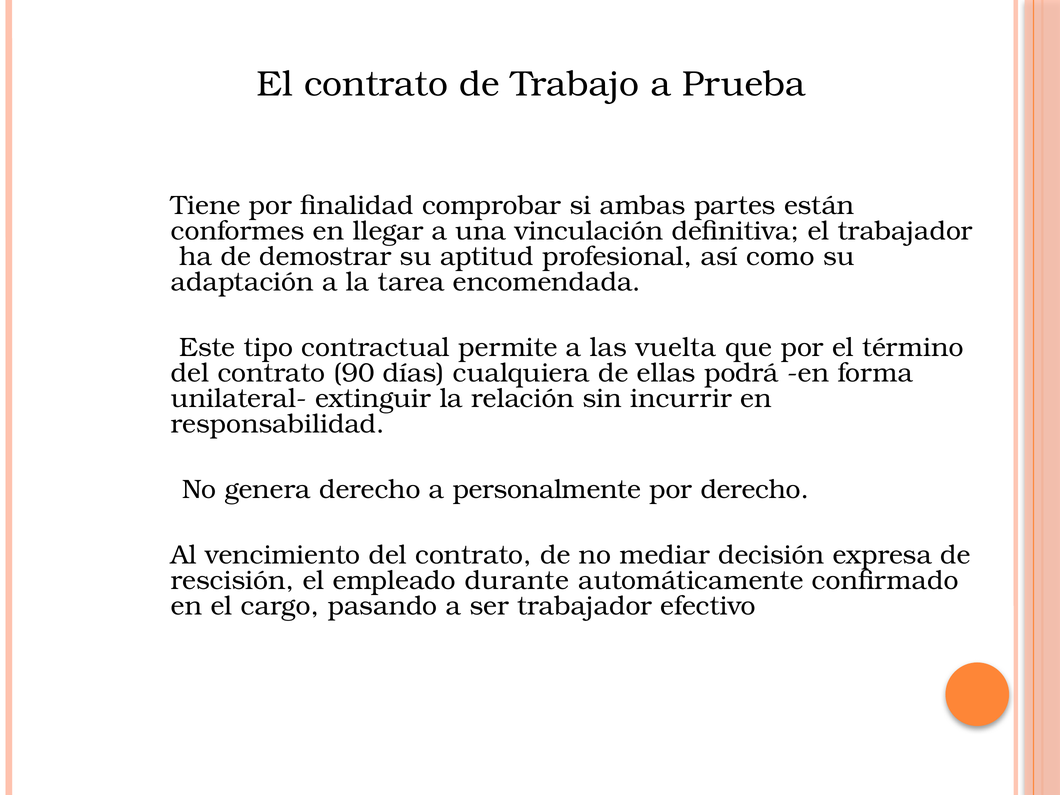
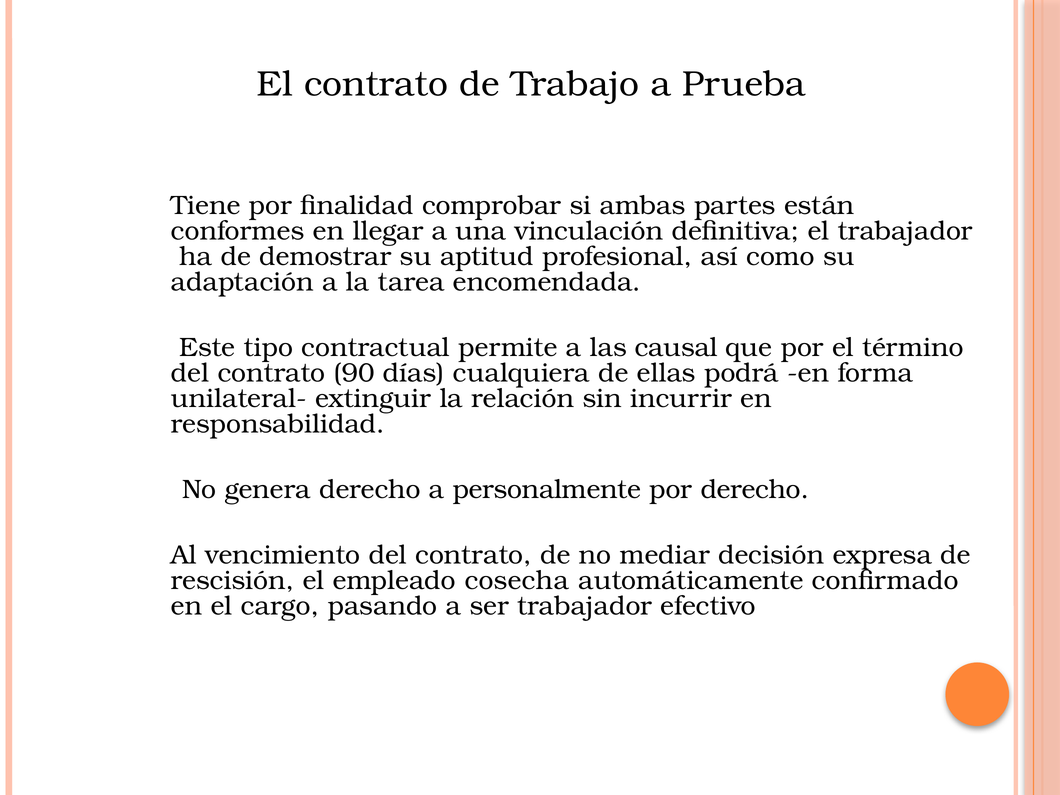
vuelta: vuelta -> causal
durante: durante -> cosecha
